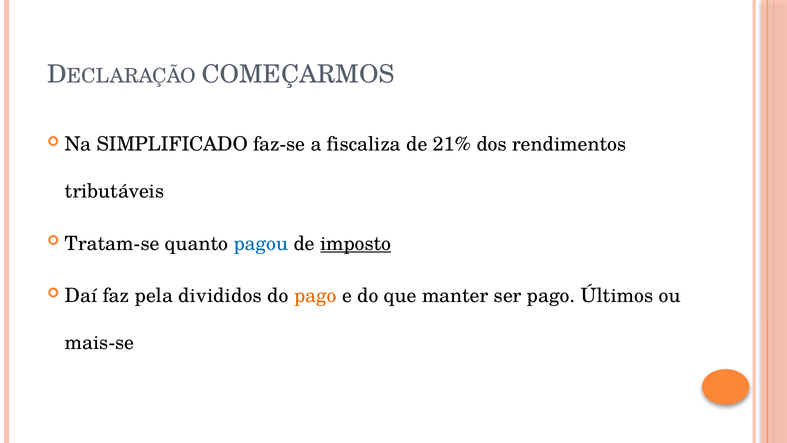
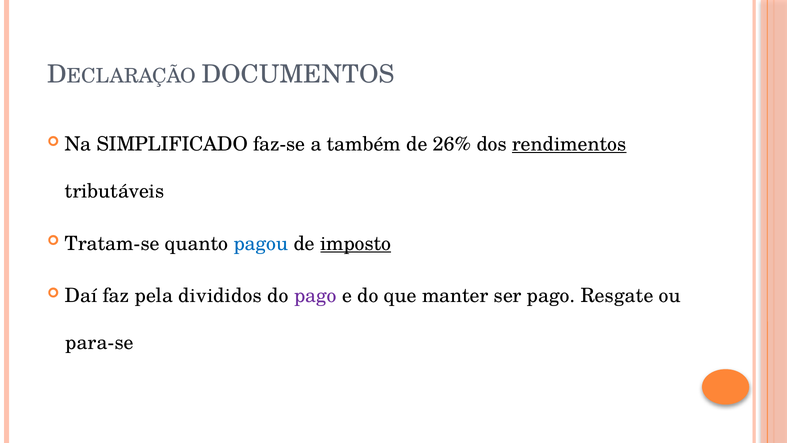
COMEÇARMOS: COMEÇARMOS -> DOCUMENTOS
fiscaliza: fiscaliza -> também
21%: 21% -> 26%
rendimentos underline: none -> present
pago at (315, 296) colour: orange -> purple
Últimos: Últimos -> Resgate
mais-se: mais-se -> para-se
